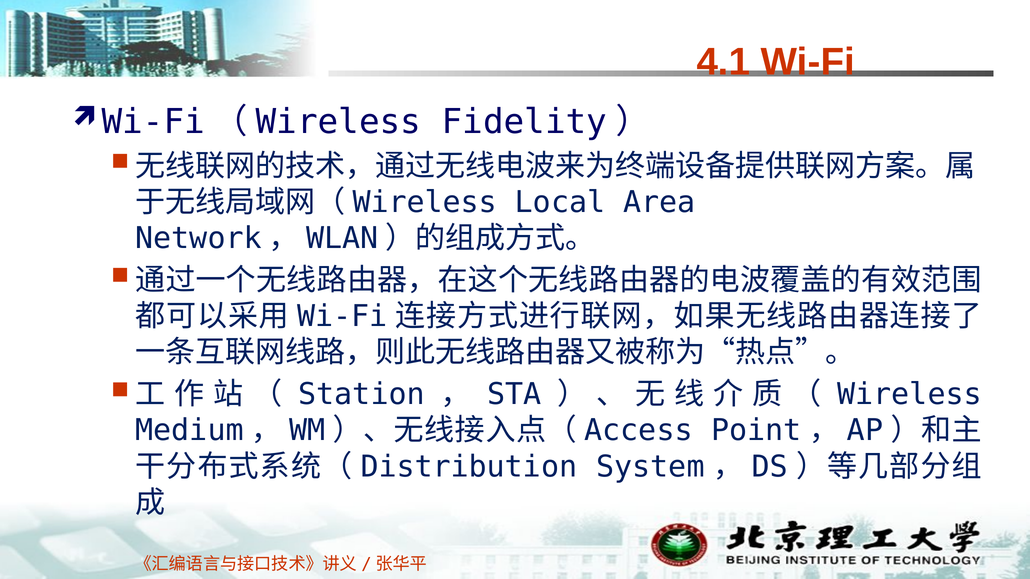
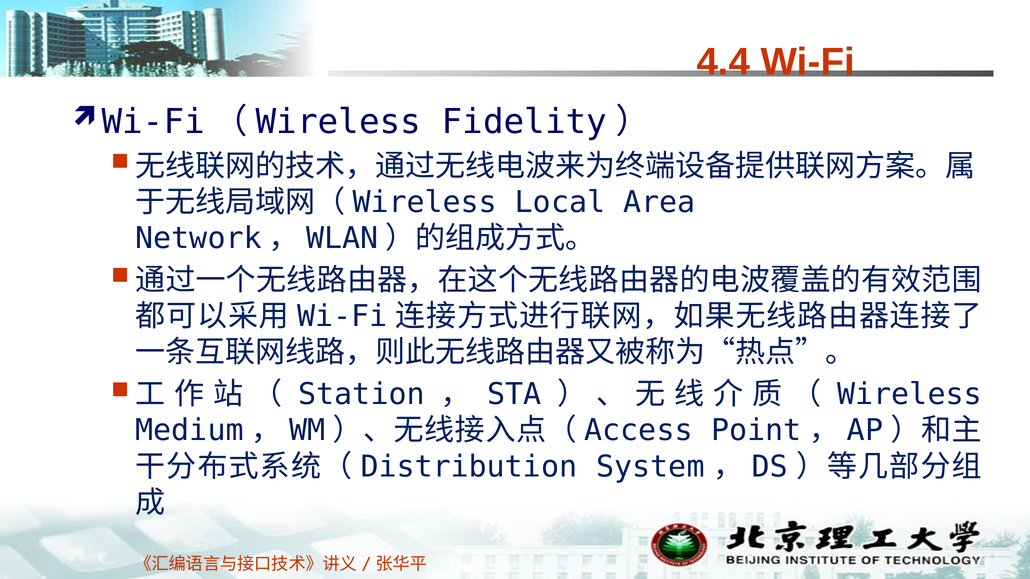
4.1: 4.1 -> 4.4
